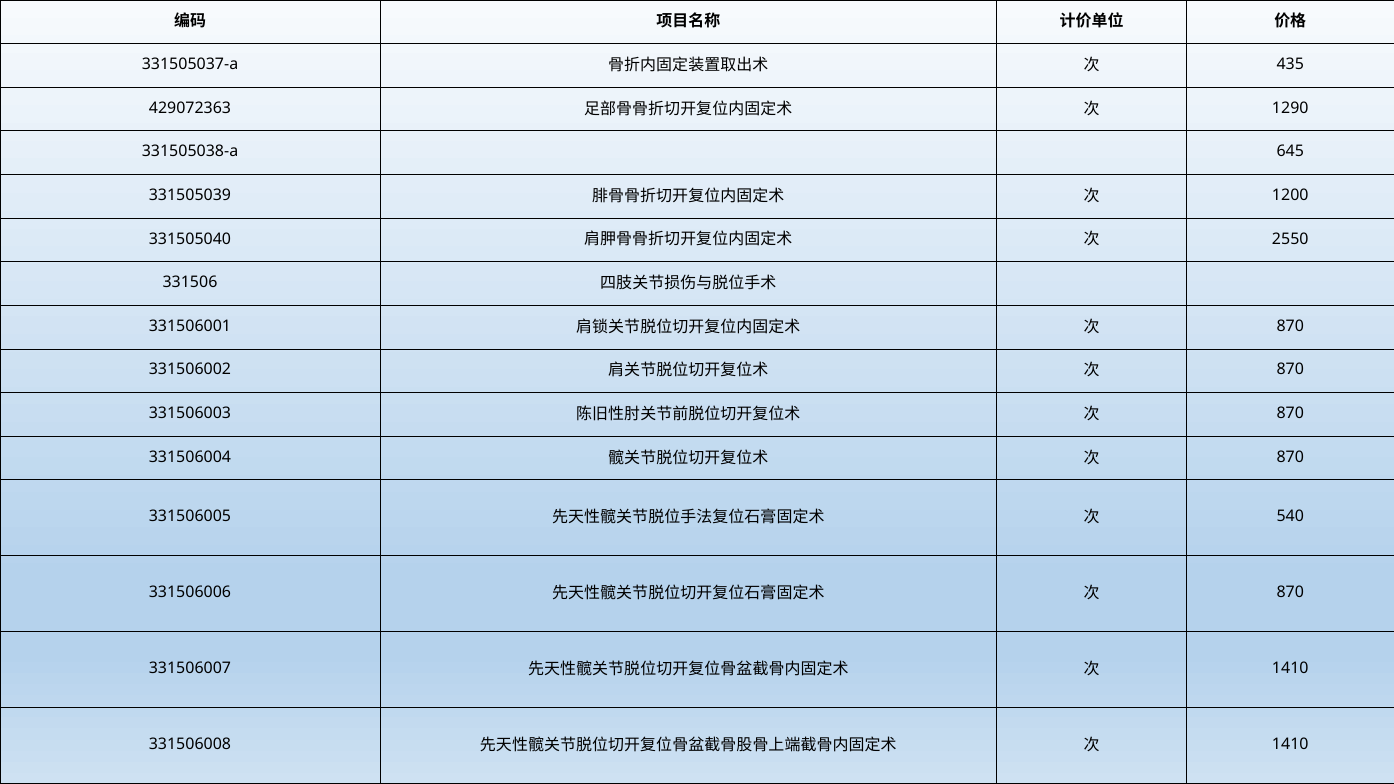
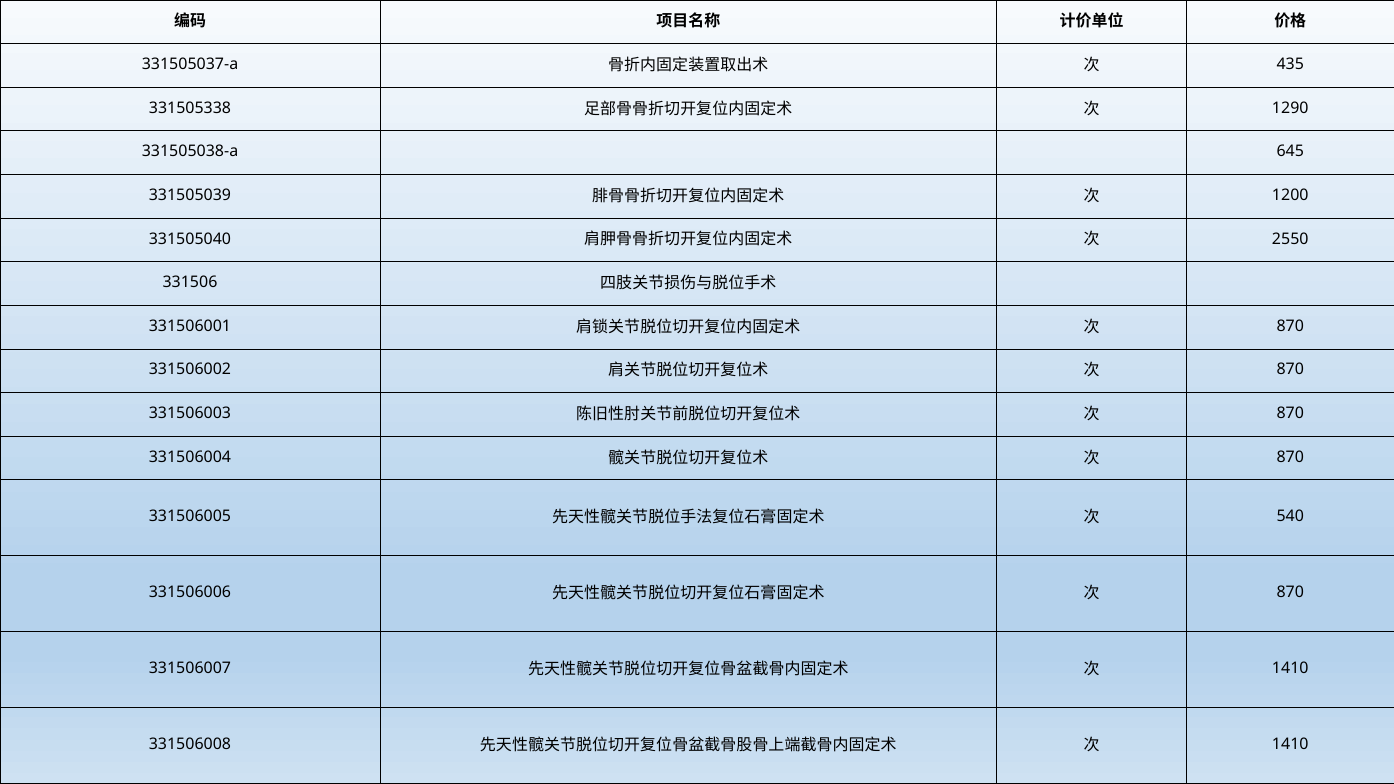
429072363: 429072363 -> 331505338
